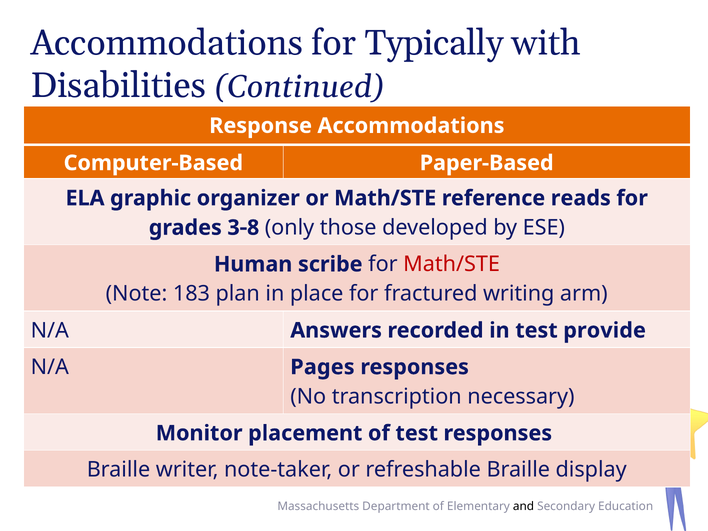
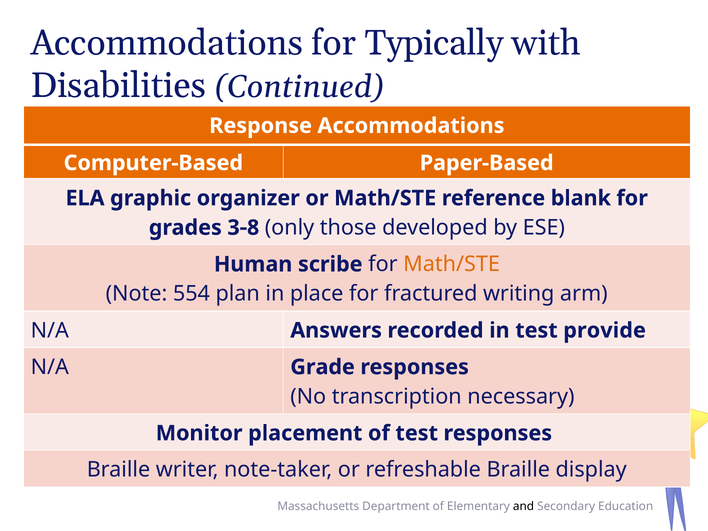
reads: reads -> blank
Math/STE at (452, 264) colour: red -> orange
183: 183 -> 554
Pages: Pages -> Grade
